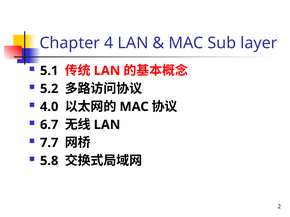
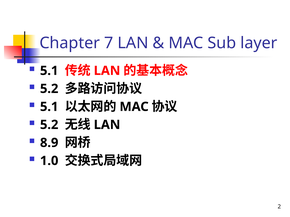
4: 4 -> 7
4.0 at (49, 107): 4.0 -> 5.1
6.7 at (49, 125): 6.7 -> 5.2
7.7: 7.7 -> 8.9
5.8: 5.8 -> 1.0
